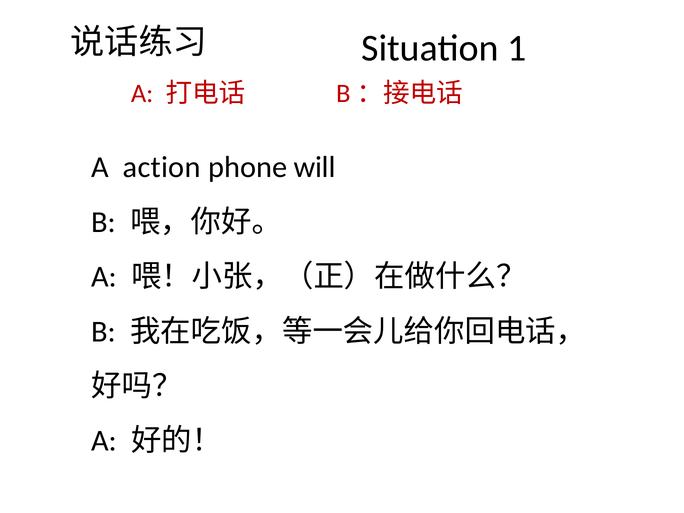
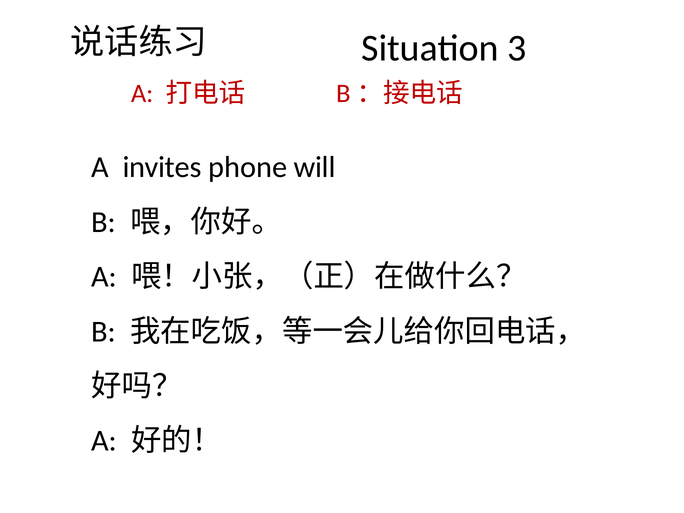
1: 1 -> 3
action: action -> invites
